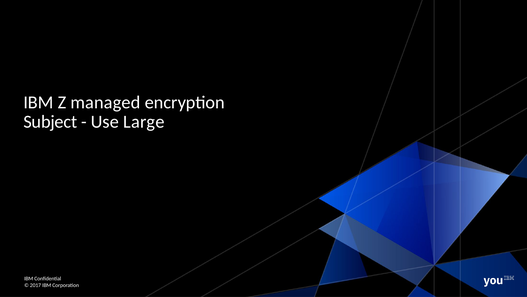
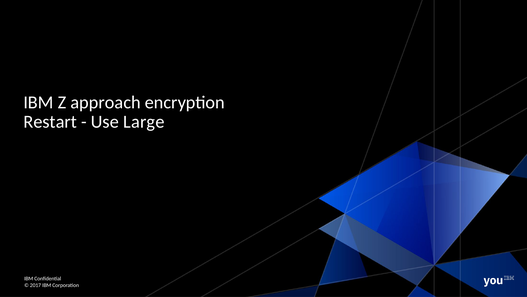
managed: managed -> approach
Subject: Subject -> Restart
